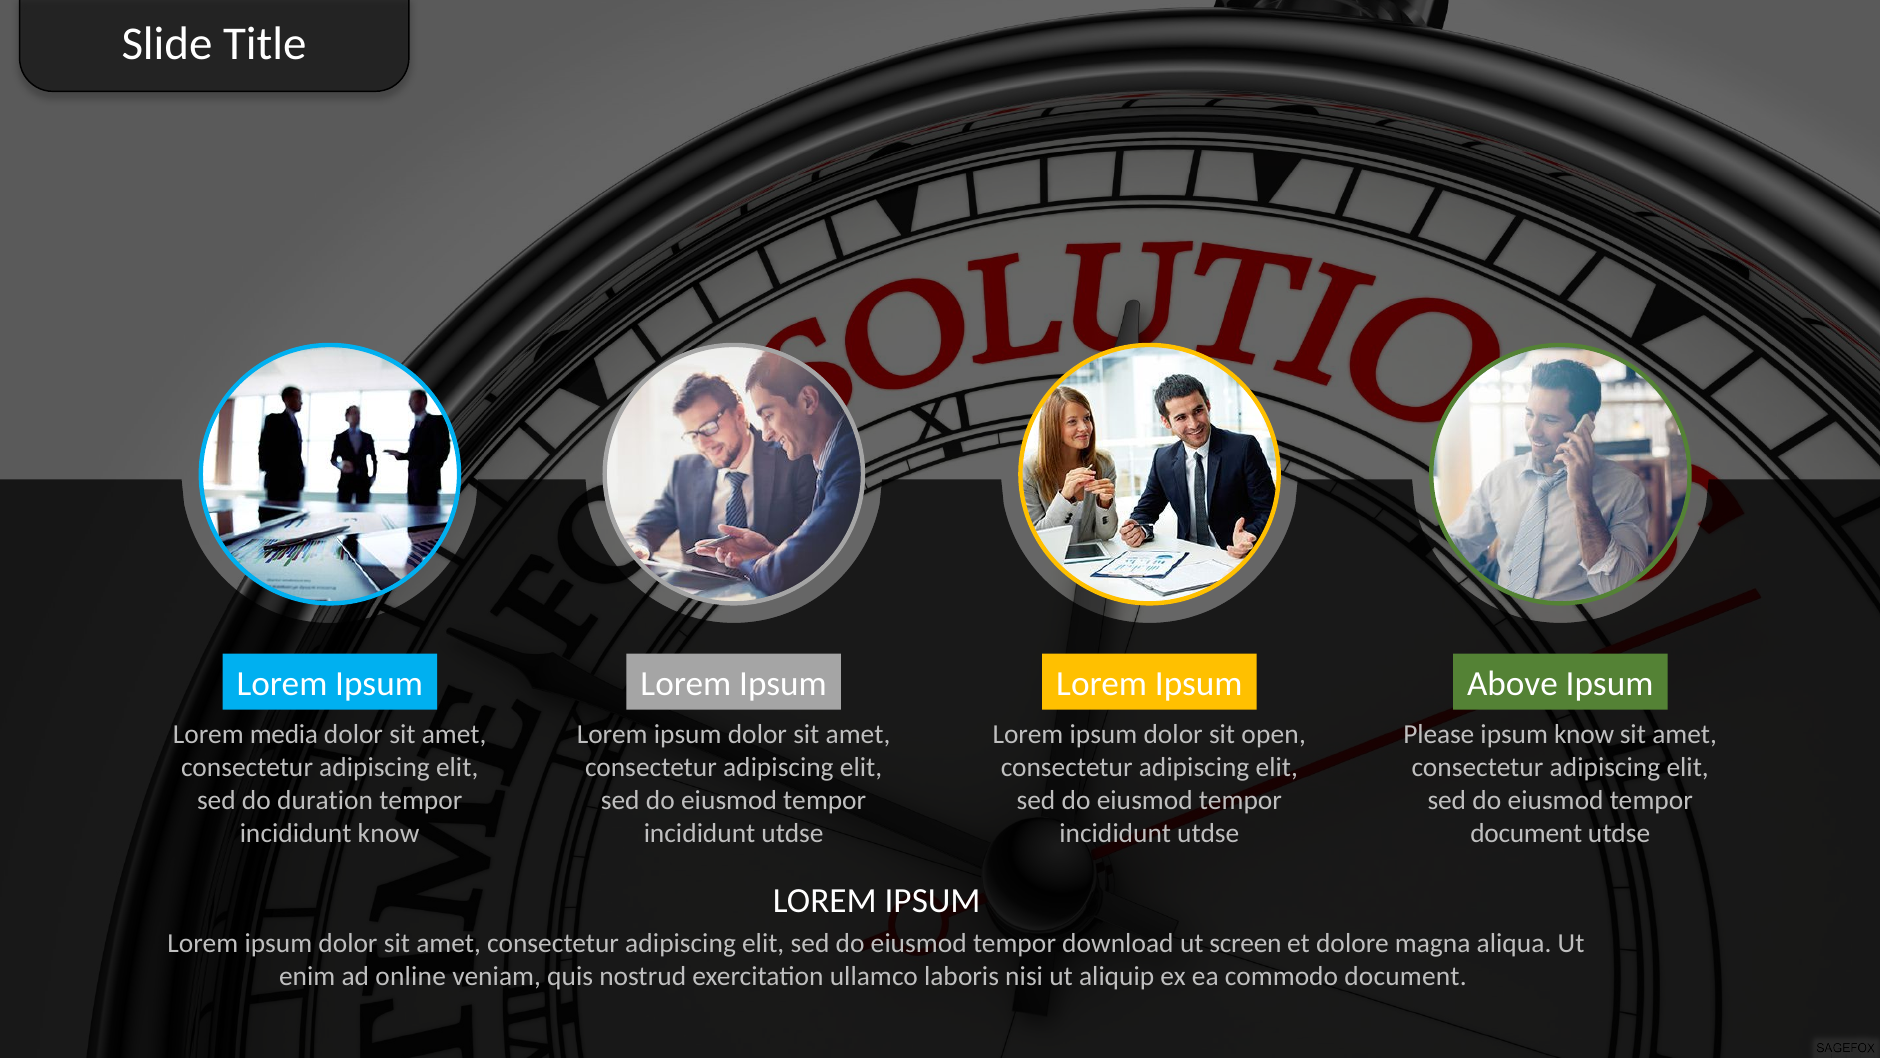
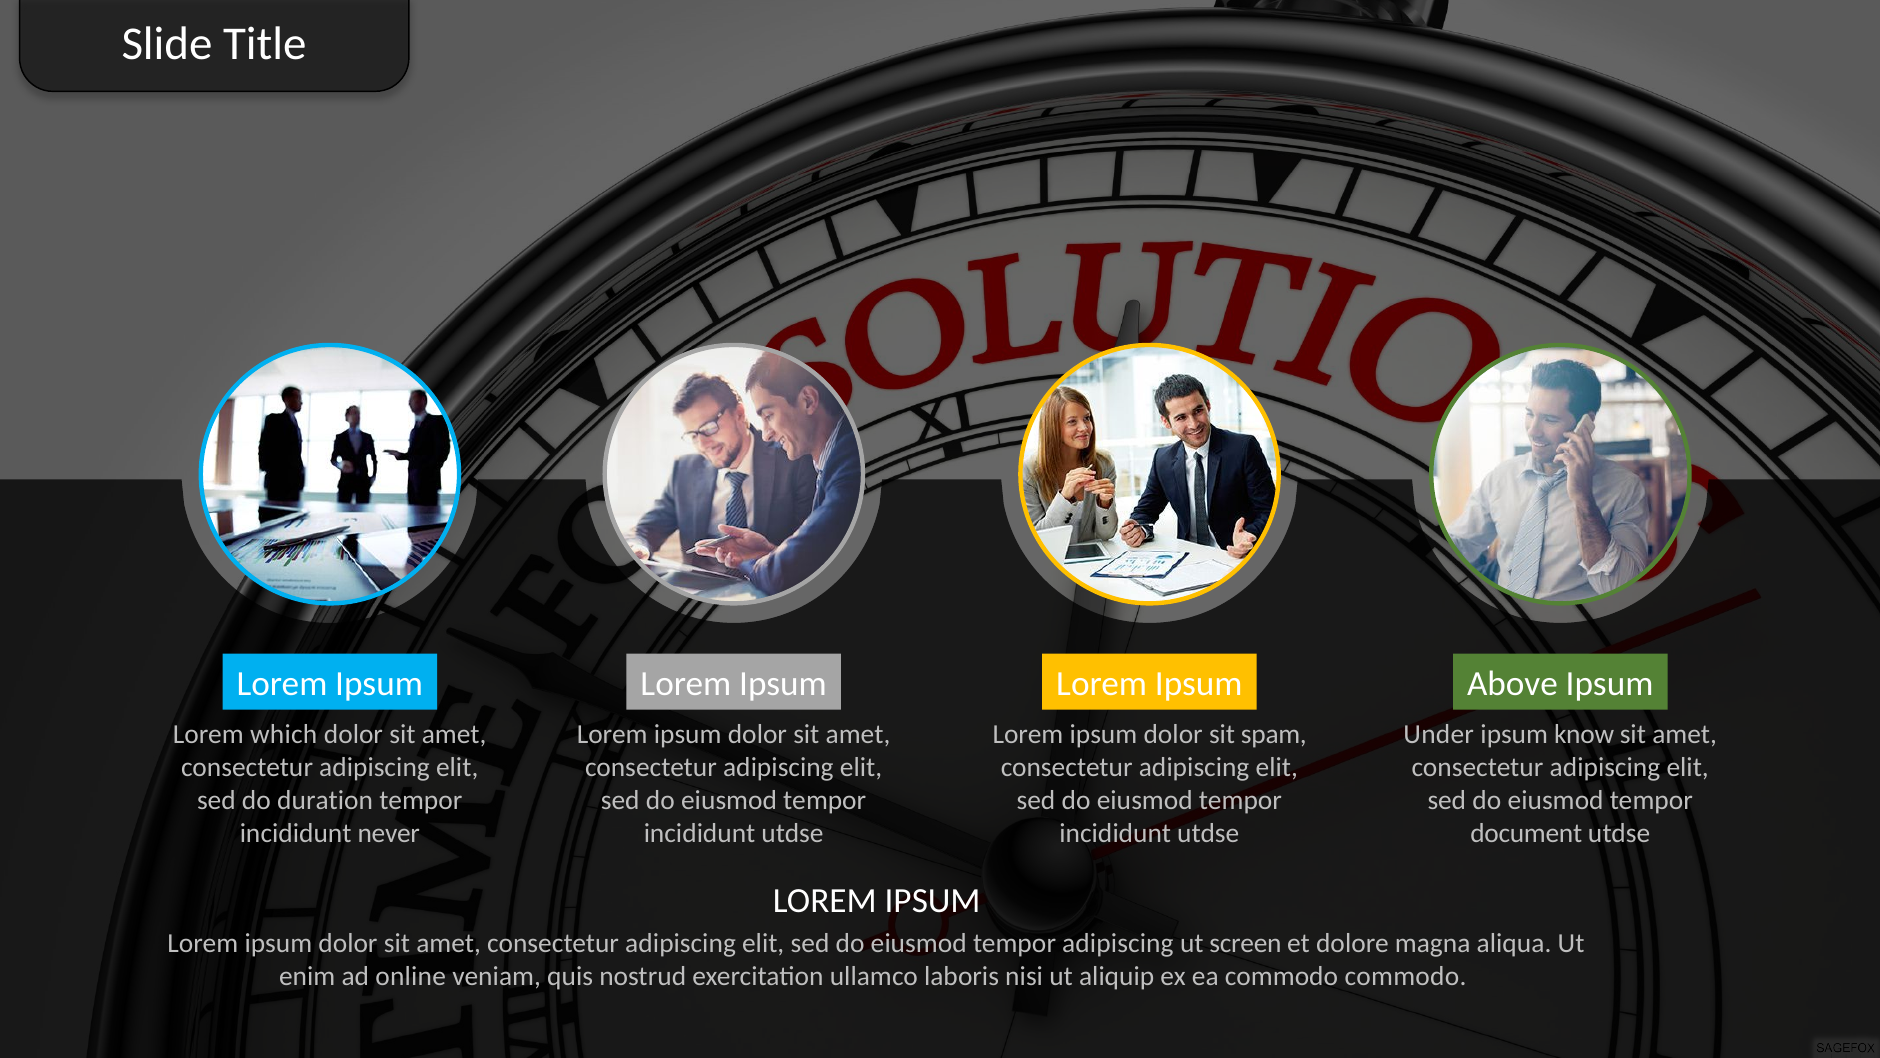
media: media -> which
open: open -> spam
Please: Please -> Under
incididunt know: know -> never
tempor download: download -> adipiscing
commodo document: document -> commodo
